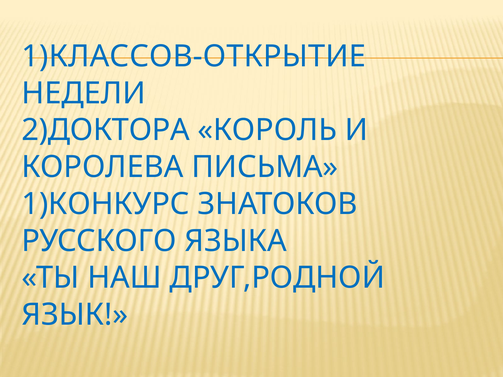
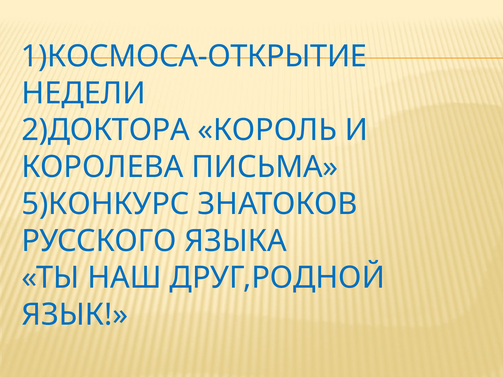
1)КЛАССОВ-ОТКРЫТИЕ: 1)КЛАССОВ-ОТКРЫТИЕ -> 1)КОСМОСА-ОТКРЫТИЕ
1)КОНКУРС: 1)КОНКУРС -> 5)КОНКУРС
